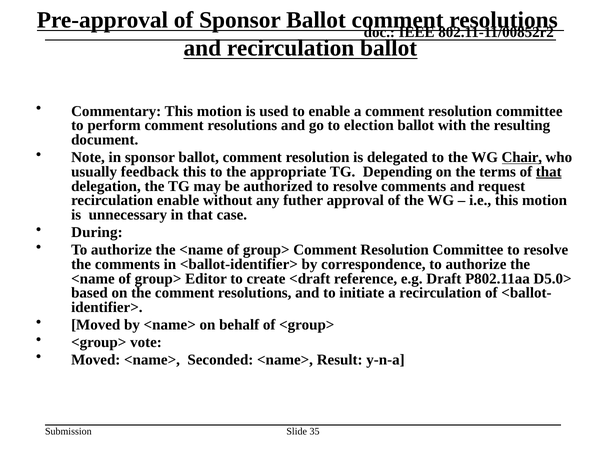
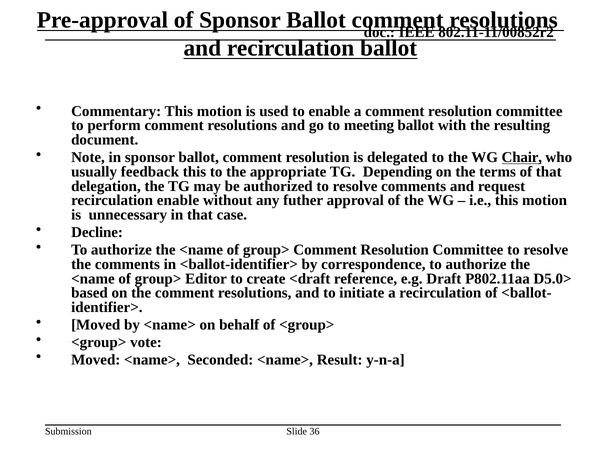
election: election -> meeting
that at (549, 172) underline: present -> none
During: During -> Decline
35: 35 -> 36
